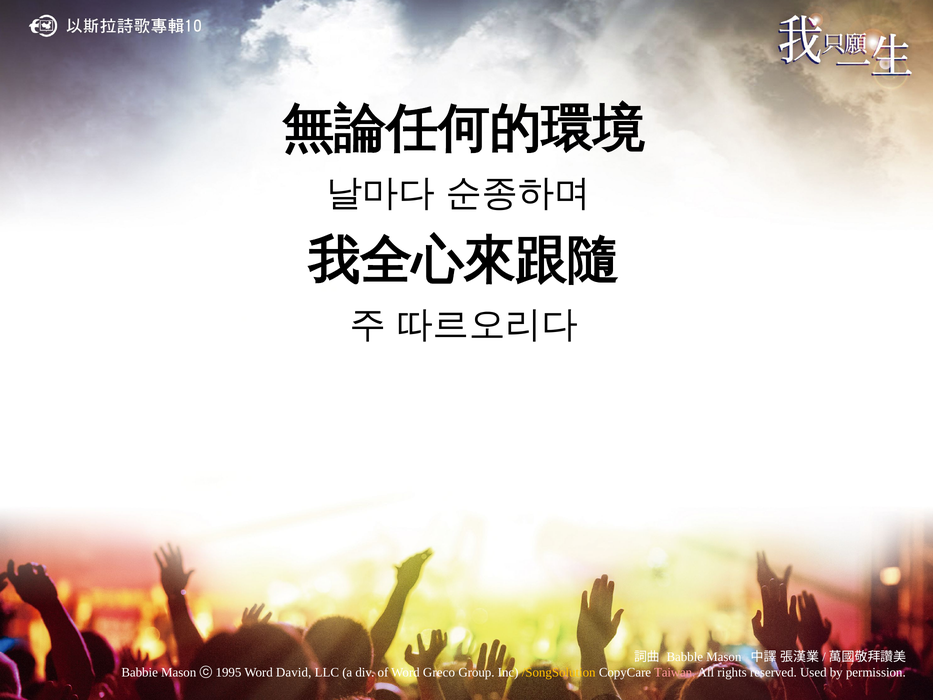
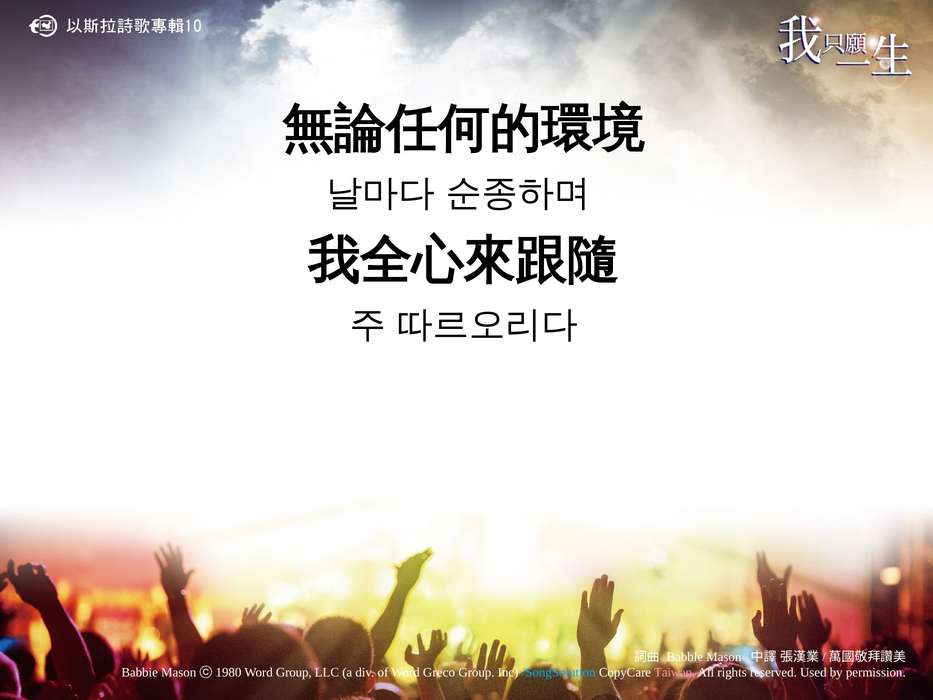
1995: 1995 -> 1980
Word David: David -> Group
/SongSolution colour: yellow -> light blue
